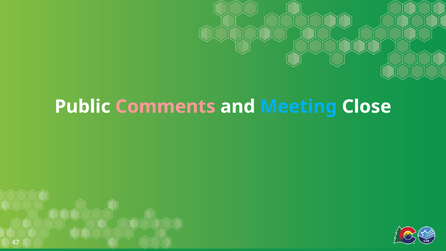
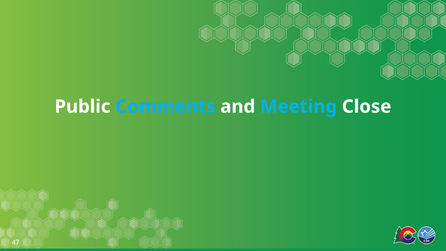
Comments colour: pink -> light blue
